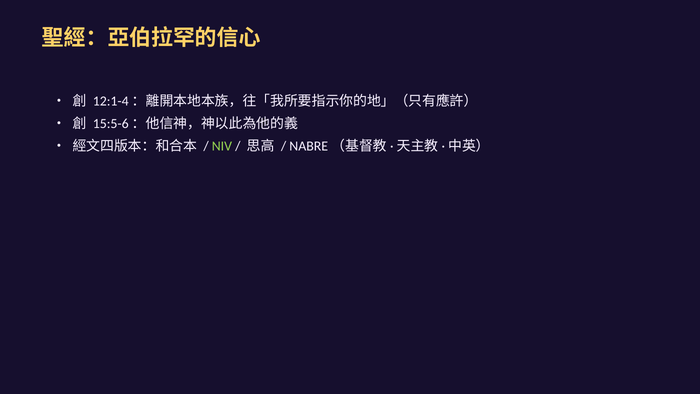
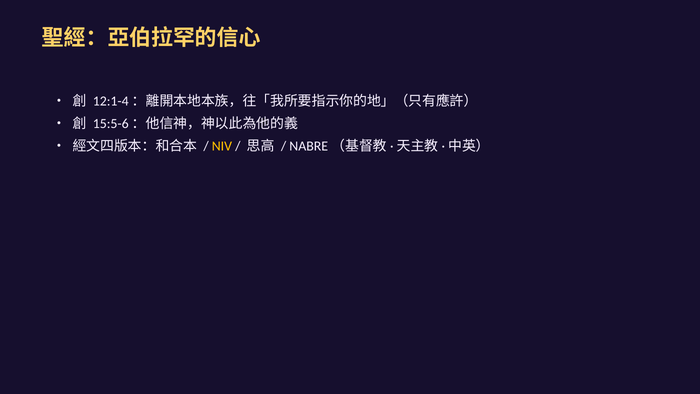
NIV colour: light green -> yellow
